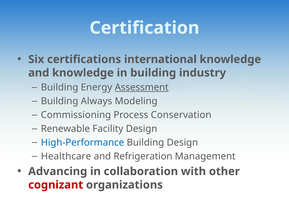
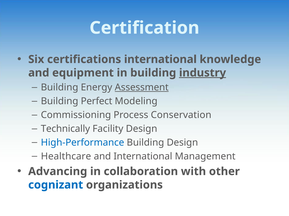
and knowledge: knowledge -> equipment
industry underline: none -> present
Always: Always -> Perfect
Renewable: Renewable -> Technically
and Refrigeration: Refrigeration -> International
cognizant colour: red -> blue
